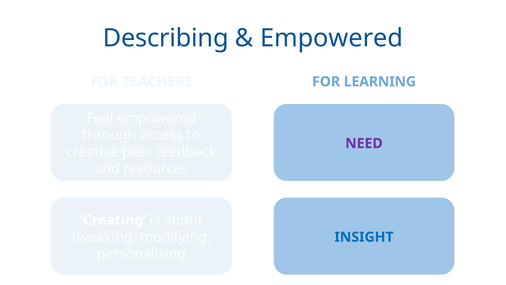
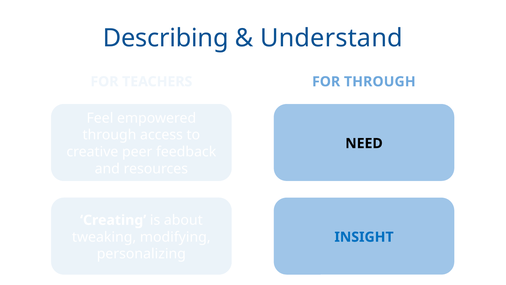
Empowered at (332, 38): Empowered -> Understand
FOR LEARNING: LEARNING -> THROUGH
NEED colour: purple -> black
